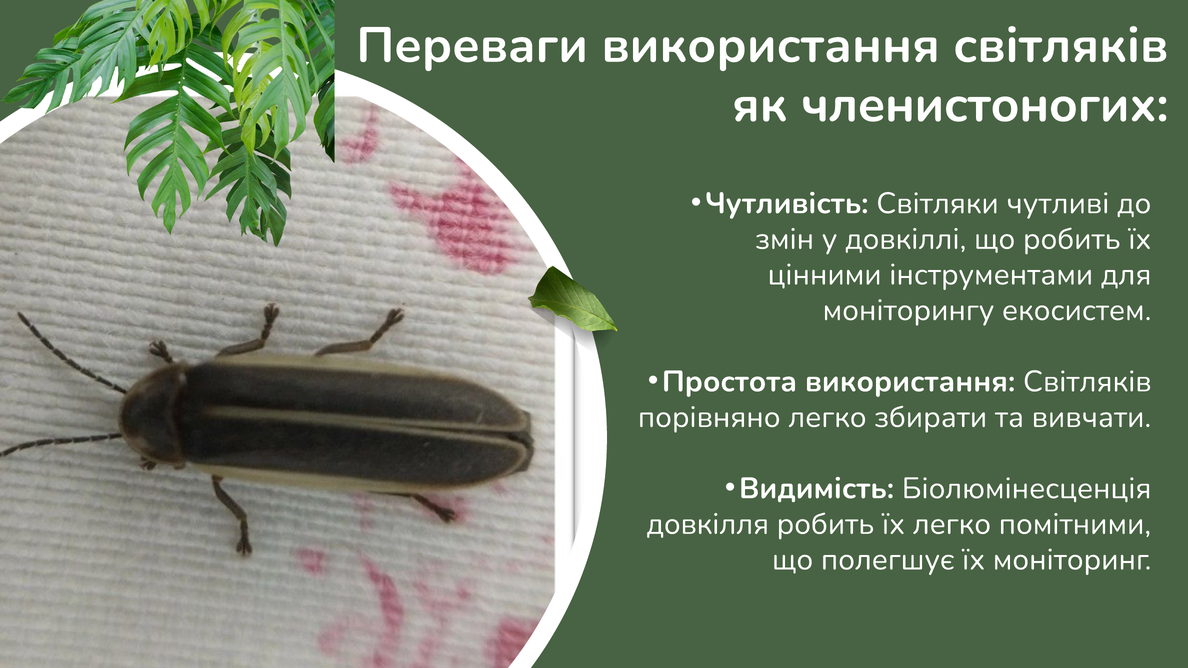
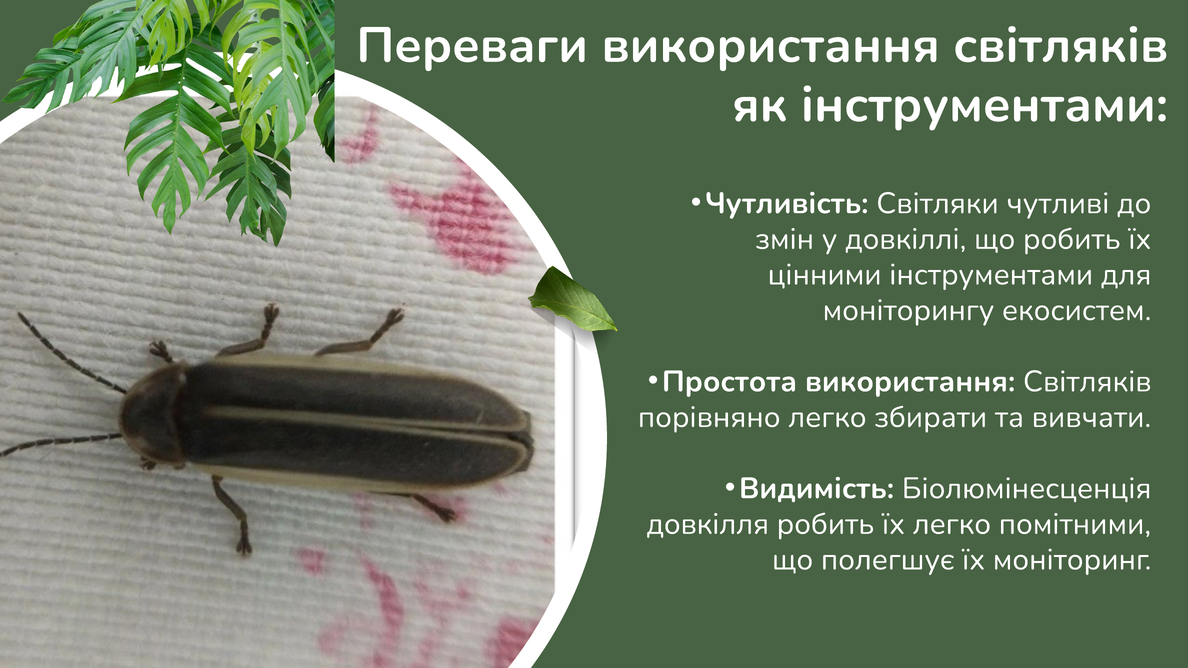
як членистоногих: членистоногих -> інструментами
